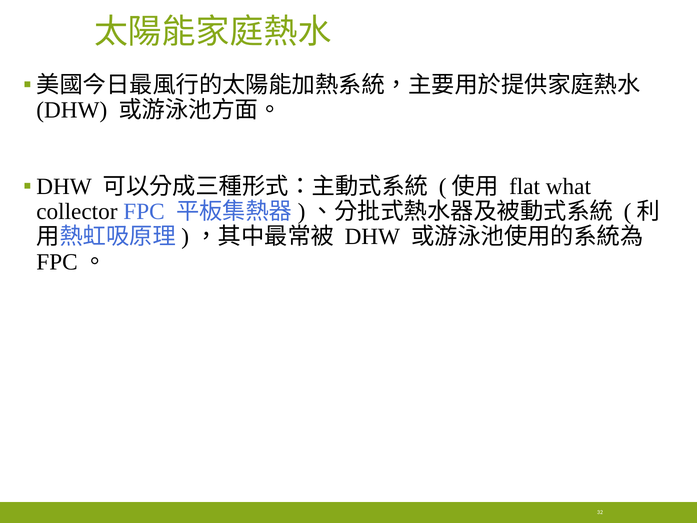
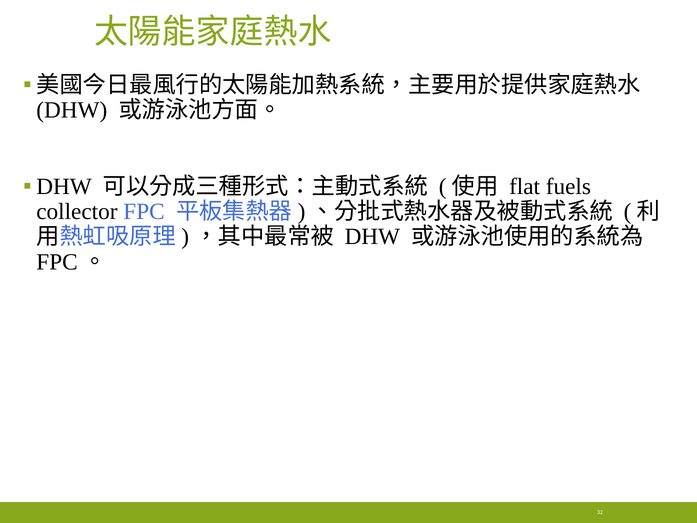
what: what -> fuels
